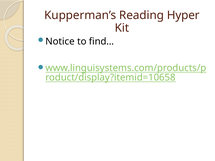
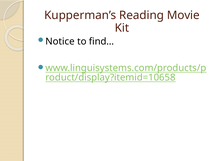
Hyper: Hyper -> Movie
